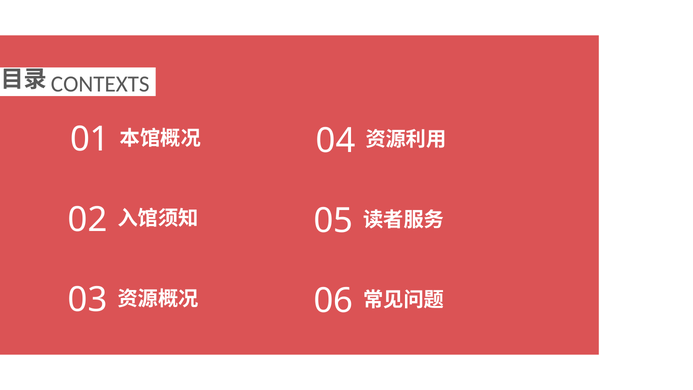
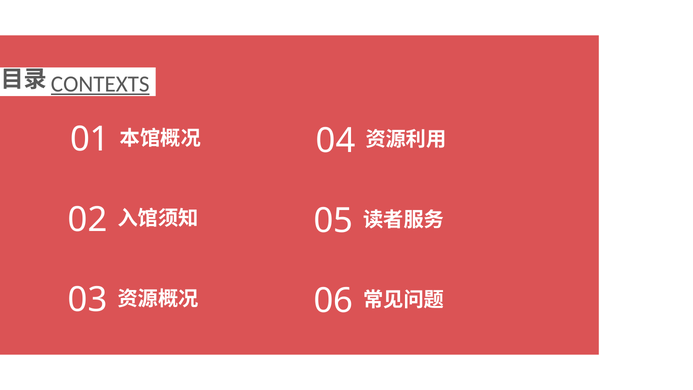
CONTEXTS underline: none -> present
